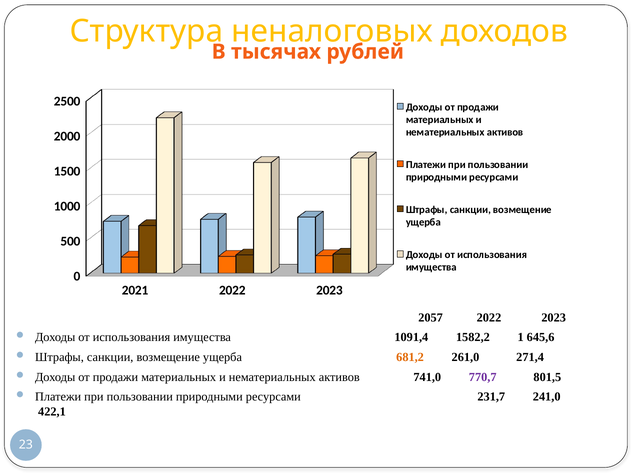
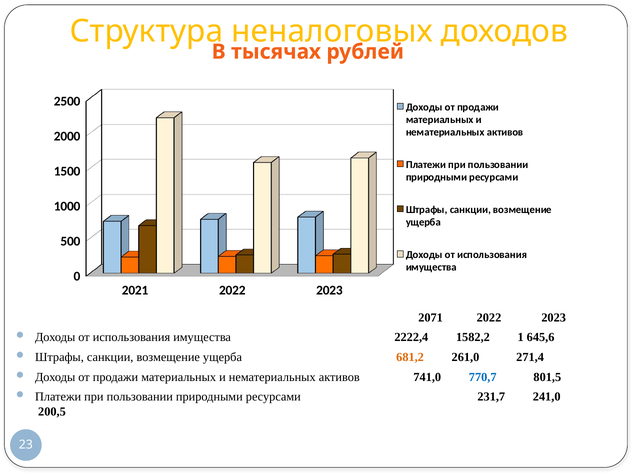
2057: 2057 -> 2071
1091,4: 1091,4 -> 2222,4
770,7 colour: purple -> blue
422,1: 422,1 -> 200,5
